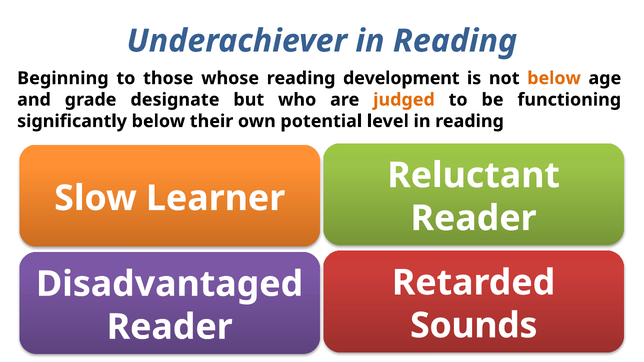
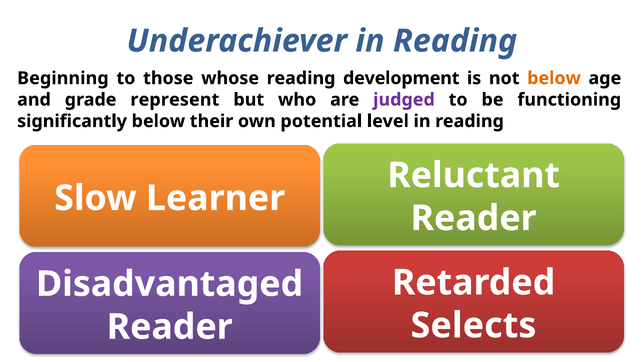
designate: designate -> represent
judged colour: orange -> purple
Sounds: Sounds -> Selects
